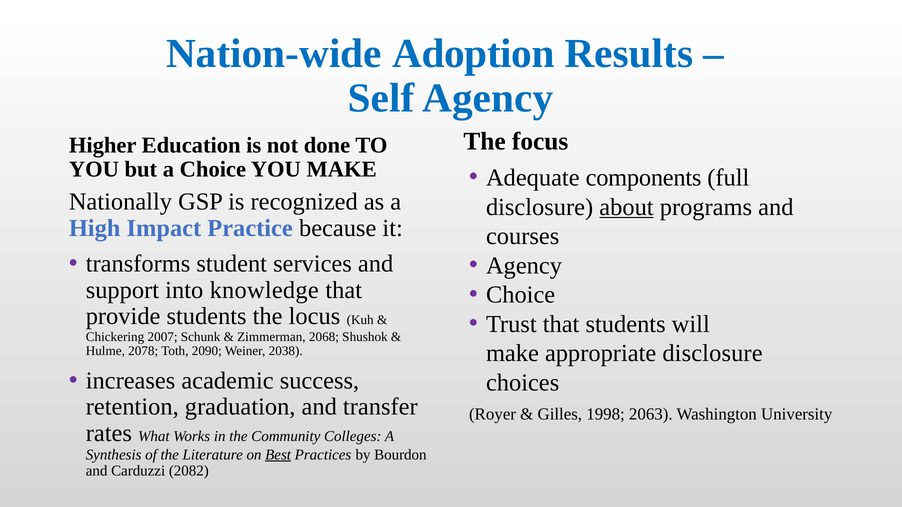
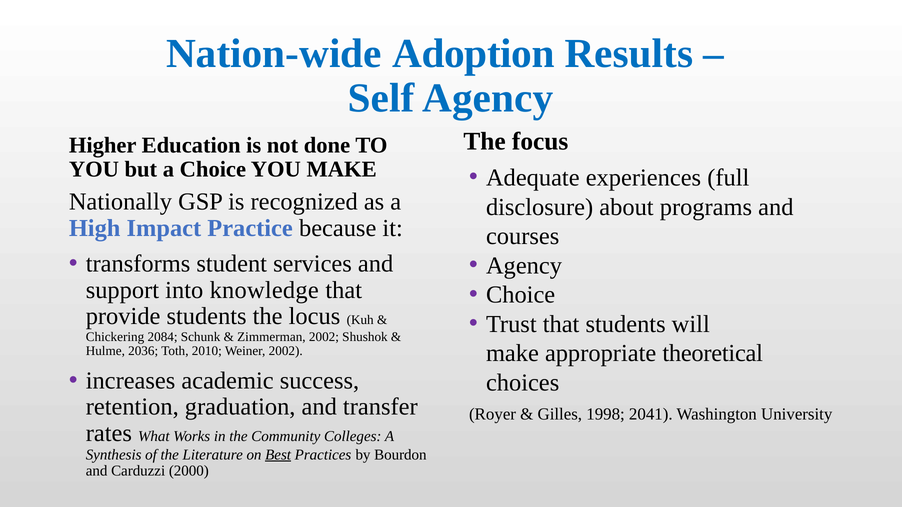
components: components -> experiences
about underline: present -> none
2007: 2007 -> 2084
Zimmerman 2068: 2068 -> 2002
appropriate disclosure: disclosure -> theoretical
2078: 2078 -> 2036
2090: 2090 -> 2010
Weiner 2038: 2038 -> 2002
2063: 2063 -> 2041
2082: 2082 -> 2000
